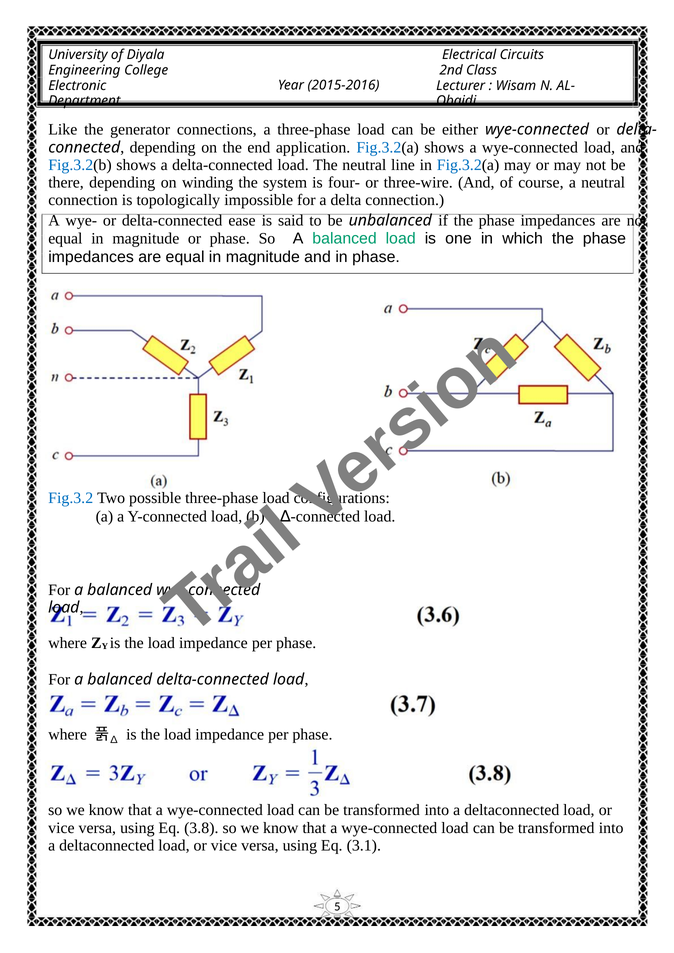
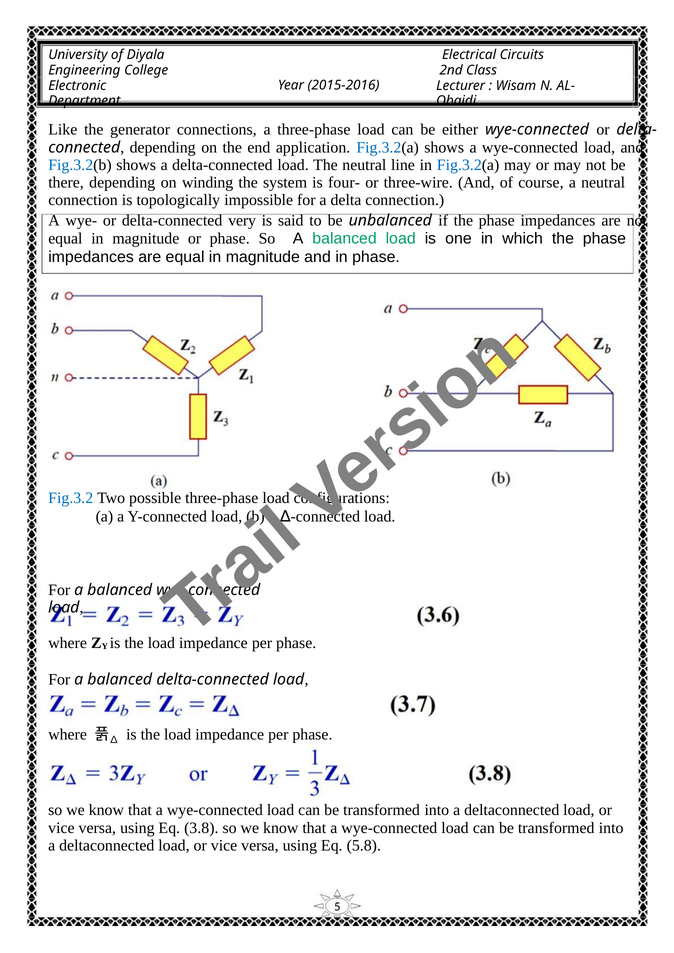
ease: ease -> very
3.1: 3.1 -> 5.8
